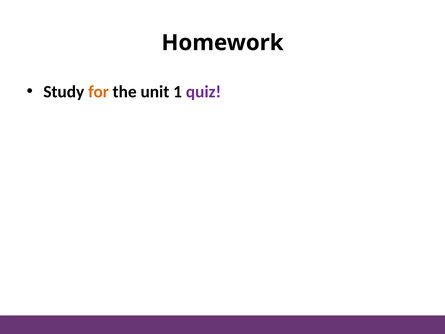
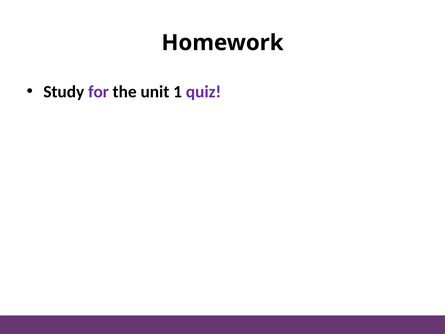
for colour: orange -> purple
